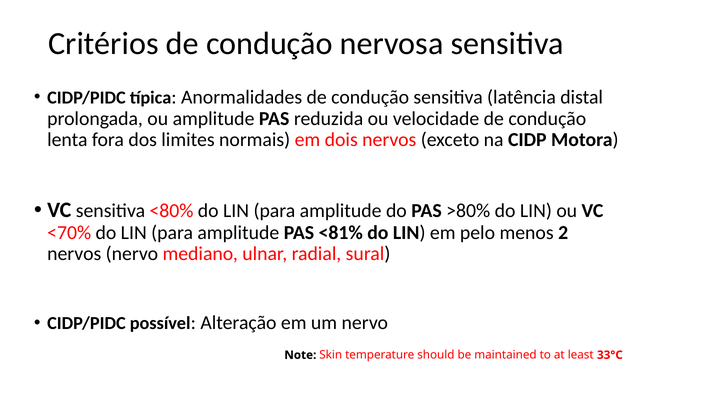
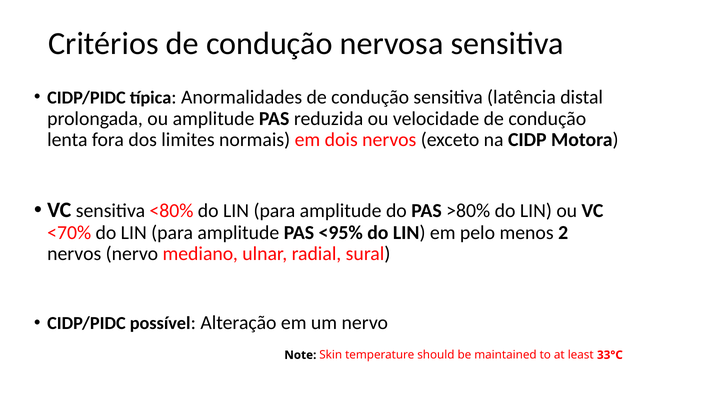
<81%: <81% -> <95%
